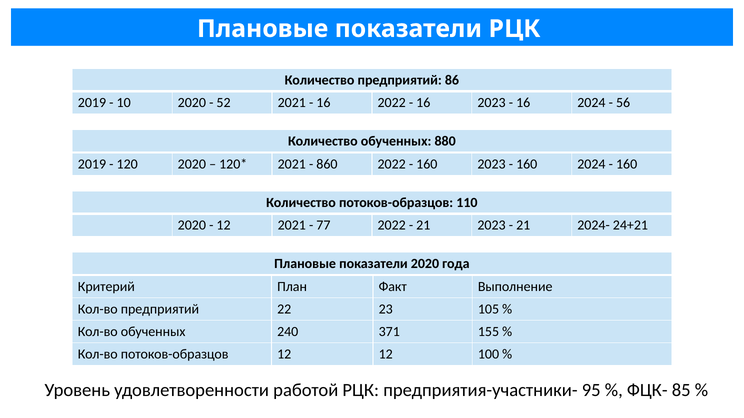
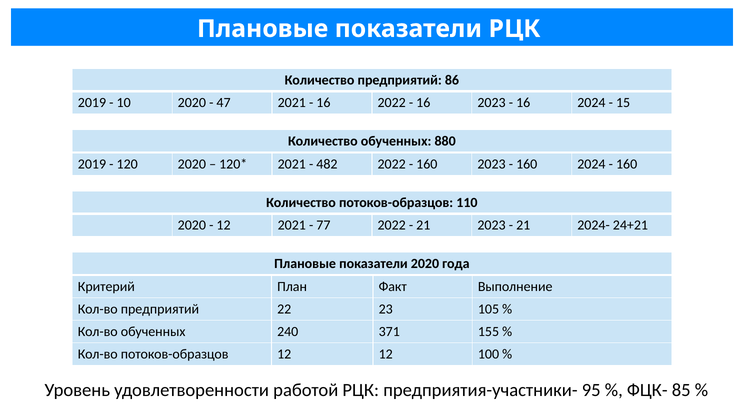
52: 52 -> 47
56: 56 -> 15
860: 860 -> 482
